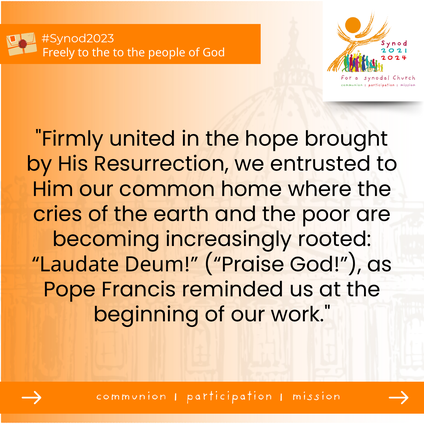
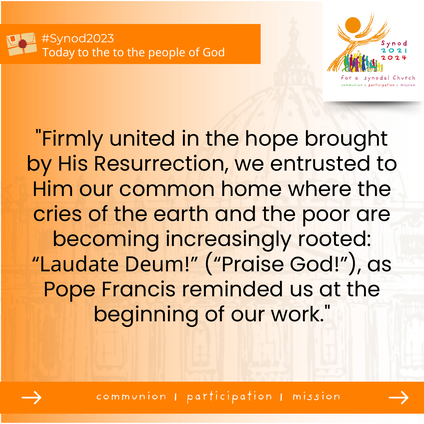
Freely: Freely -> Today
